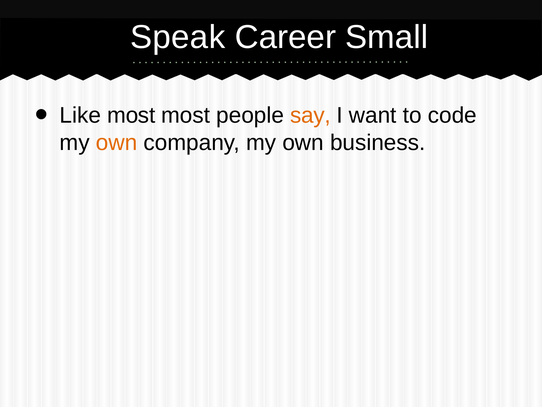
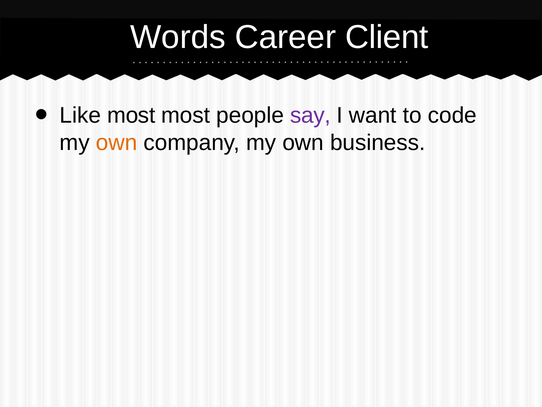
Speak: Speak -> Words
Small: Small -> Client
say colour: orange -> purple
